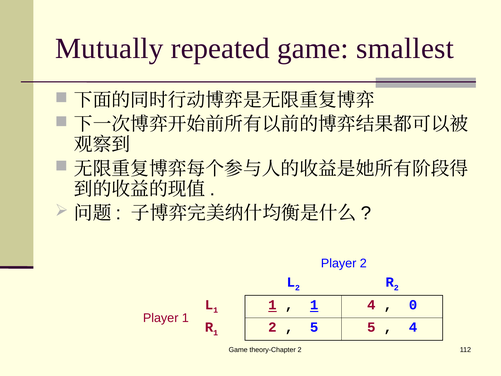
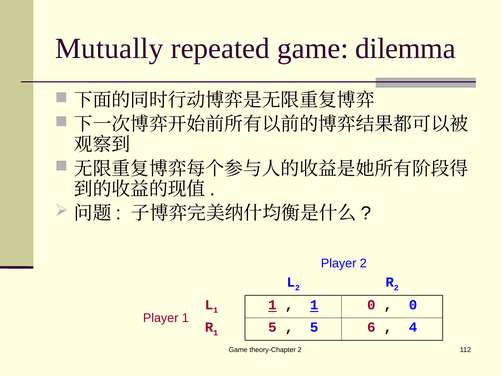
smallest: smallest -> dilemma
1 4: 4 -> 0
1 2: 2 -> 5
5 5: 5 -> 6
